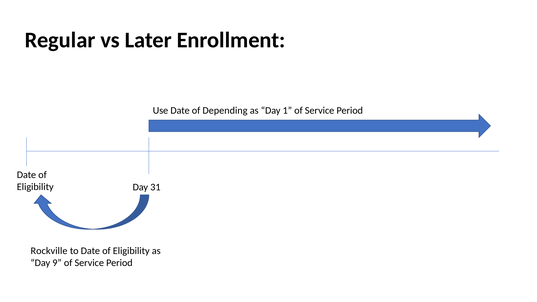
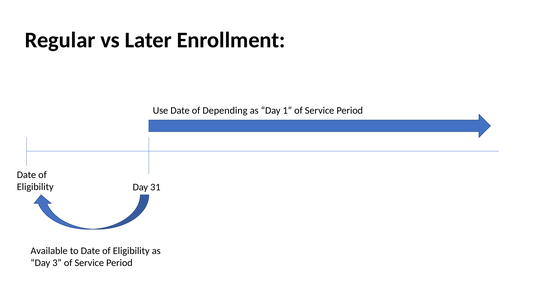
Rockville: Rockville -> Available
9: 9 -> 3
